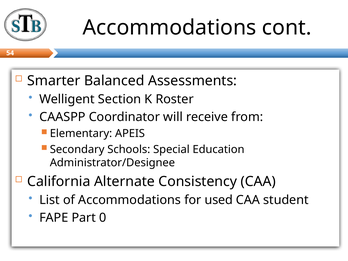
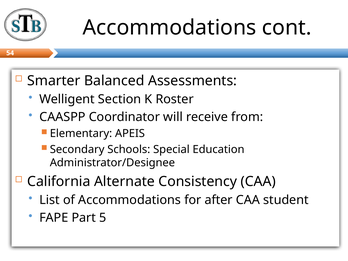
used: used -> after
0: 0 -> 5
